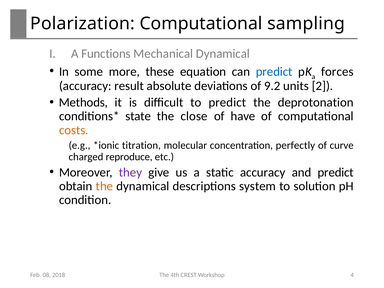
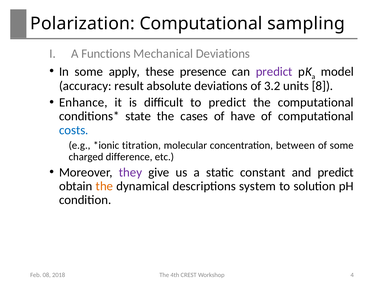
Mechanical Dynamical: Dynamical -> Deviations
more: more -> apply
equation: equation -> presence
predict at (274, 72) colour: blue -> purple
forces: forces -> model
9.2: 9.2 -> 3.2
2: 2 -> 8
Methods: Methods -> Enhance
the deprotonation: deprotonation -> computational
close: close -> cases
costs colour: orange -> blue
perfectly: perfectly -> between
of curve: curve -> some
reproduce: reproduce -> difference
static accuracy: accuracy -> constant
